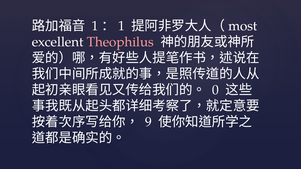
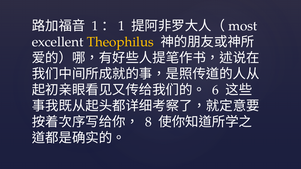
Theophilus colour: pink -> yellow
0: 0 -> 6
9: 9 -> 8
